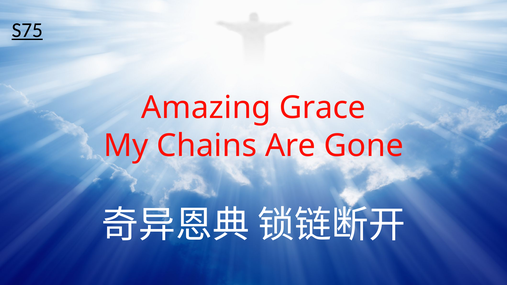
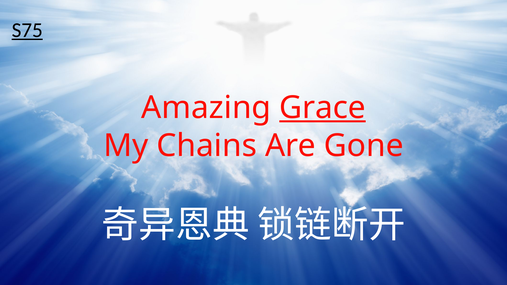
Grace underline: none -> present
